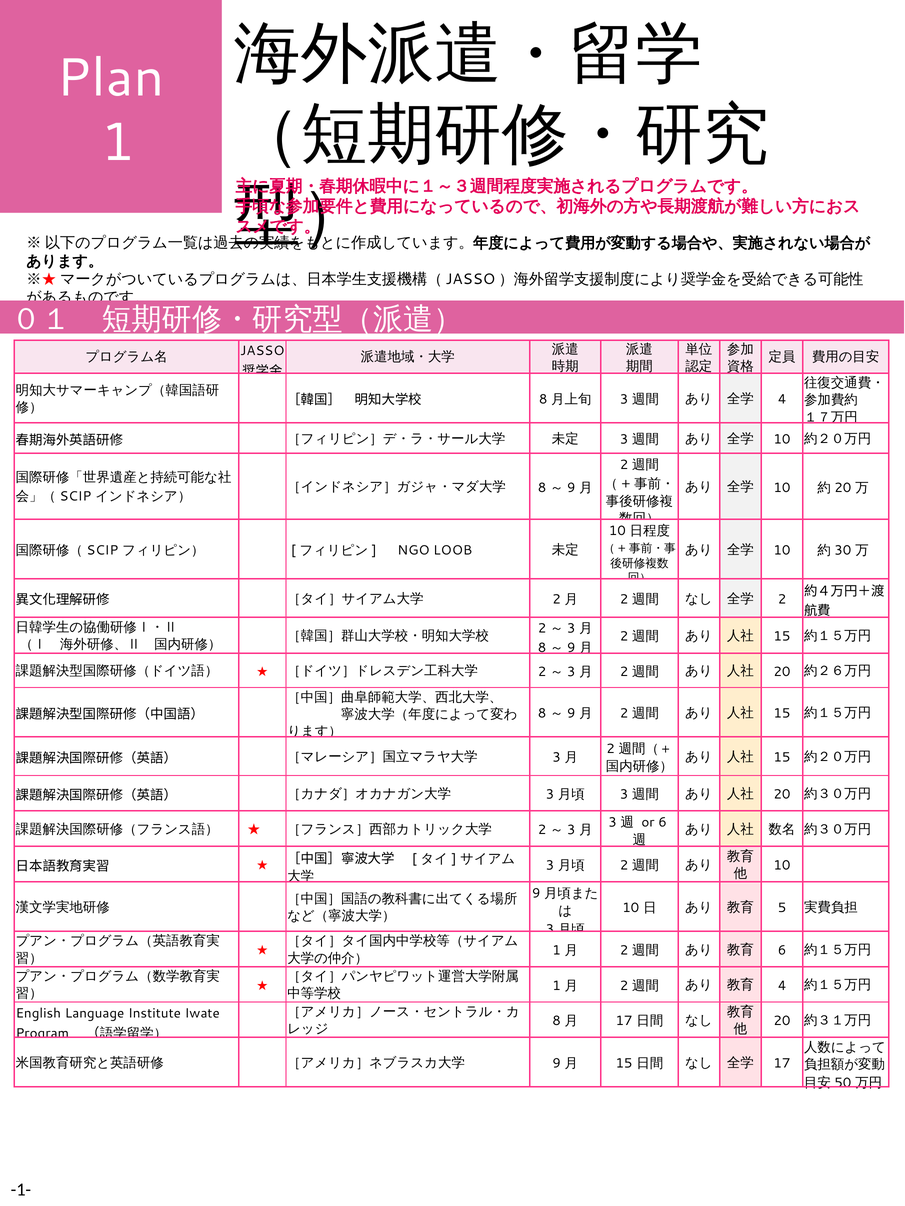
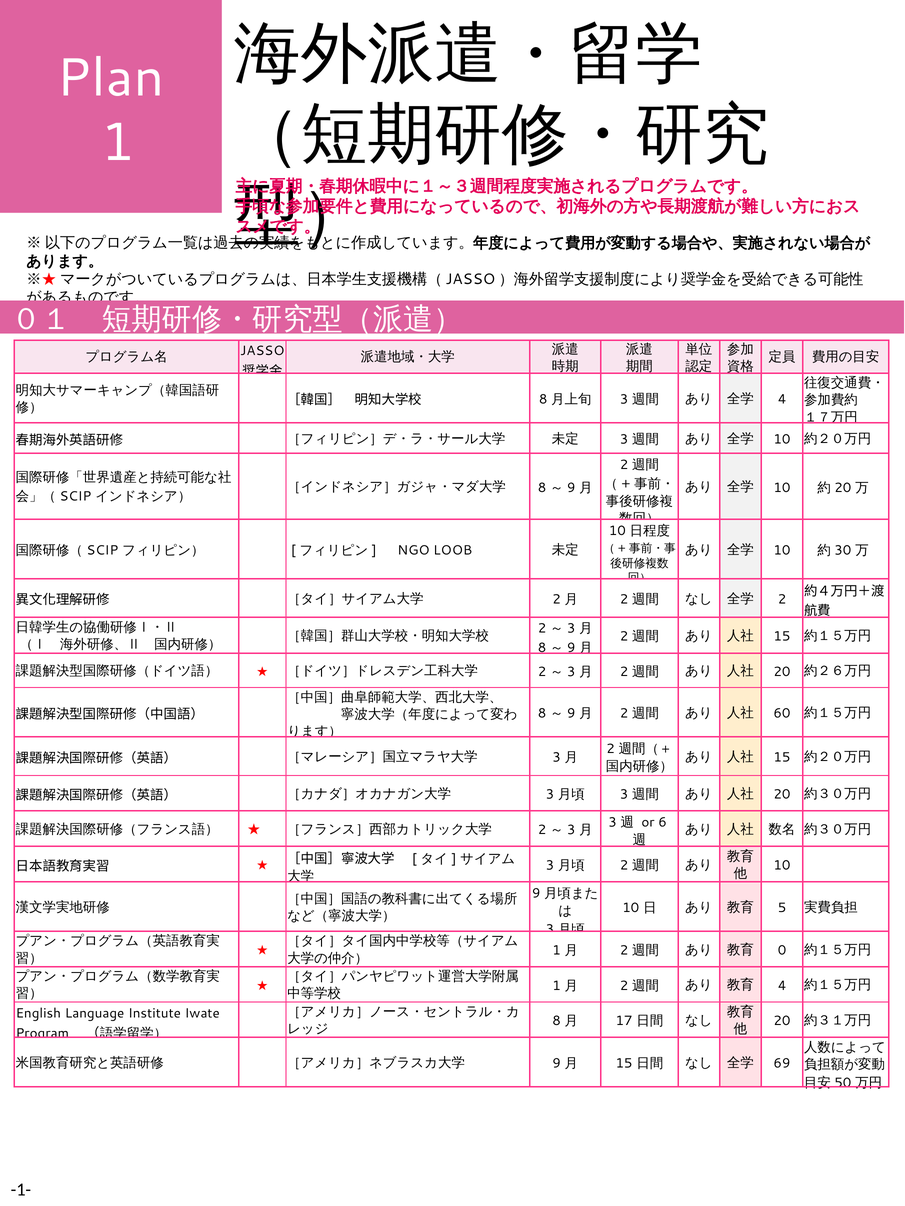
15 at (782, 714): 15 -> 60
6 at (782, 951): 6 -> 0
17 at (782, 1064): 17 -> 69
